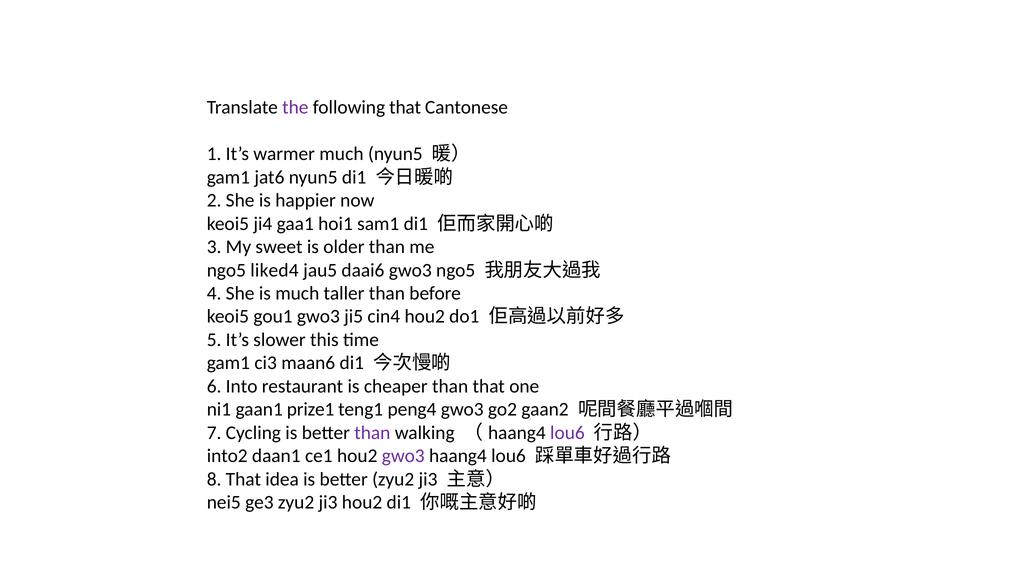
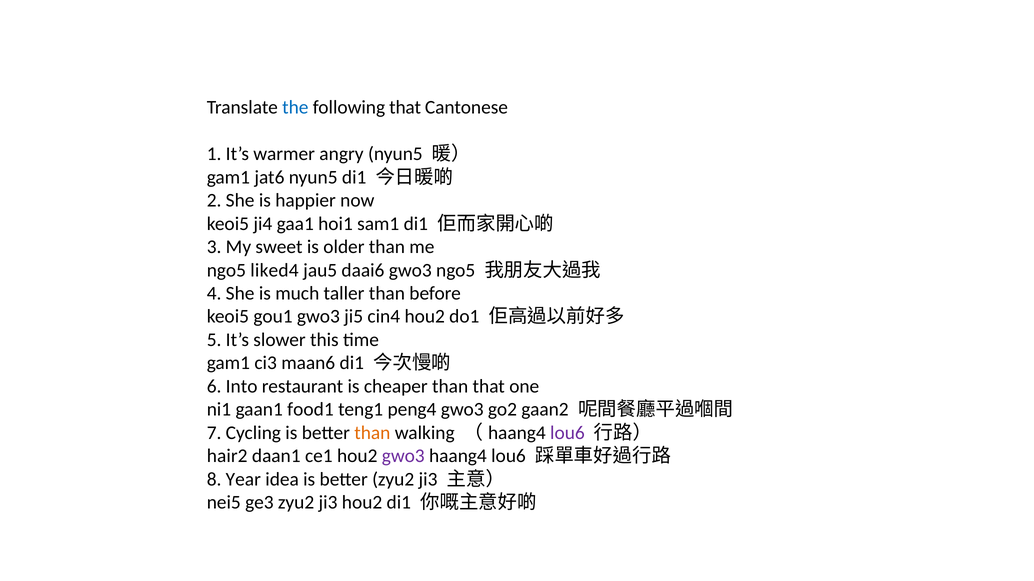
the colour: purple -> blue
warmer much: much -> angry
prize1: prize1 -> food1
than at (372, 433) colour: purple -> orange
into2: into2 -> hair2
8 That: That -> Year
